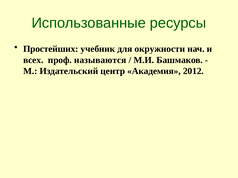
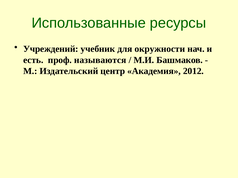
Простейших: Простейших -> Учреждений
всех: всех -> есть
